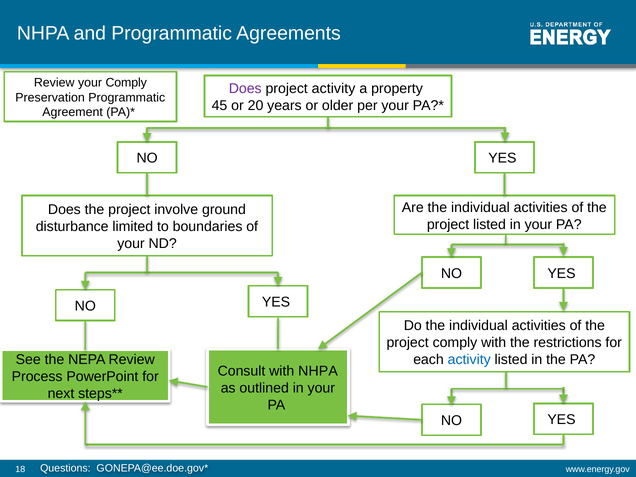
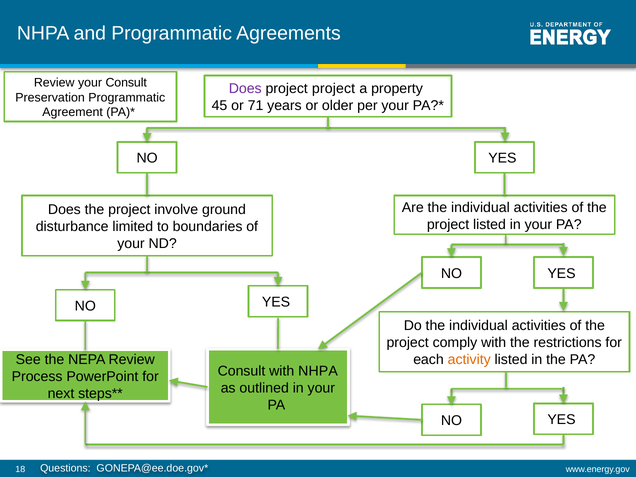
your Comply: Comply -> Consult
project activity: activity -> project
20: 20 -> 71
activity at (469, 360) colour: blue -> orange
